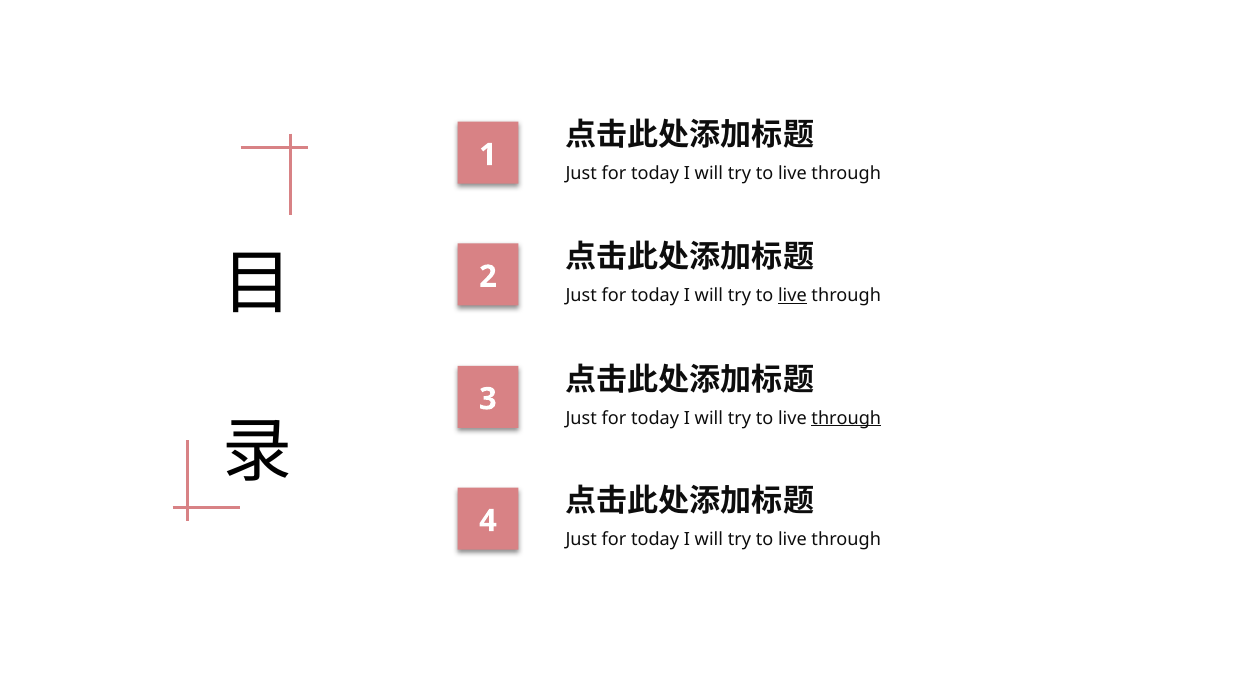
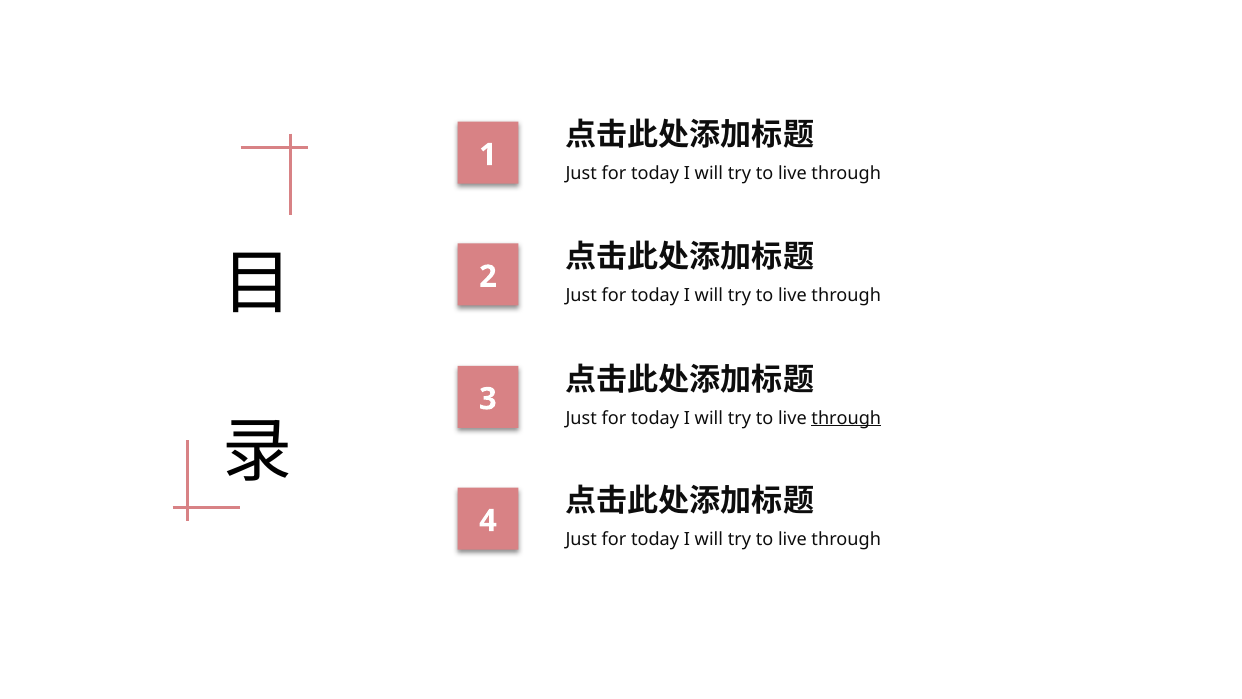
live at (792, 296) underline: present -> none
